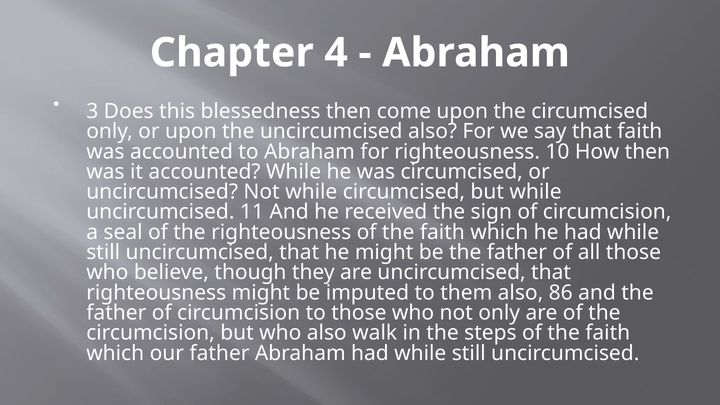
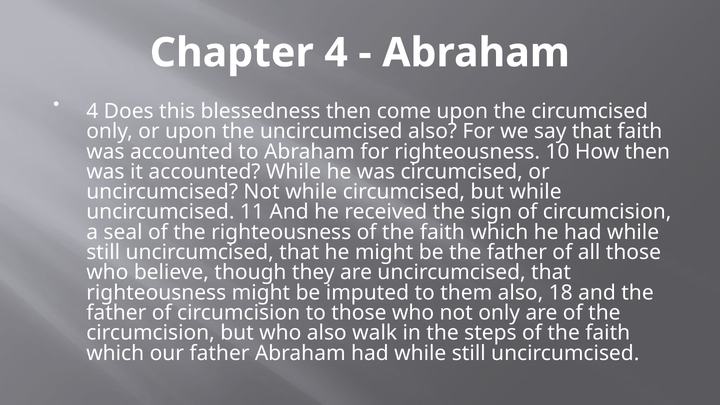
3 at (92, 111): 3 -> 4
86: 86 -> 18
